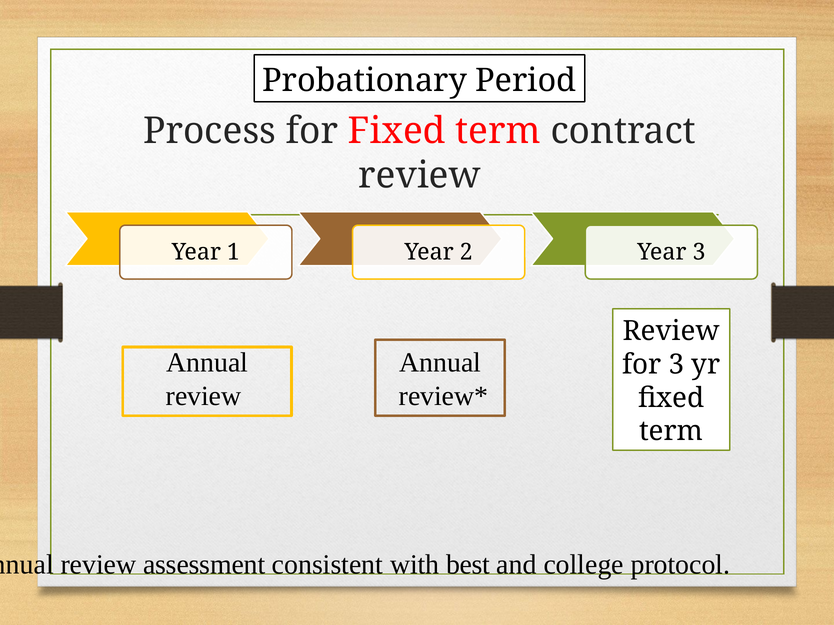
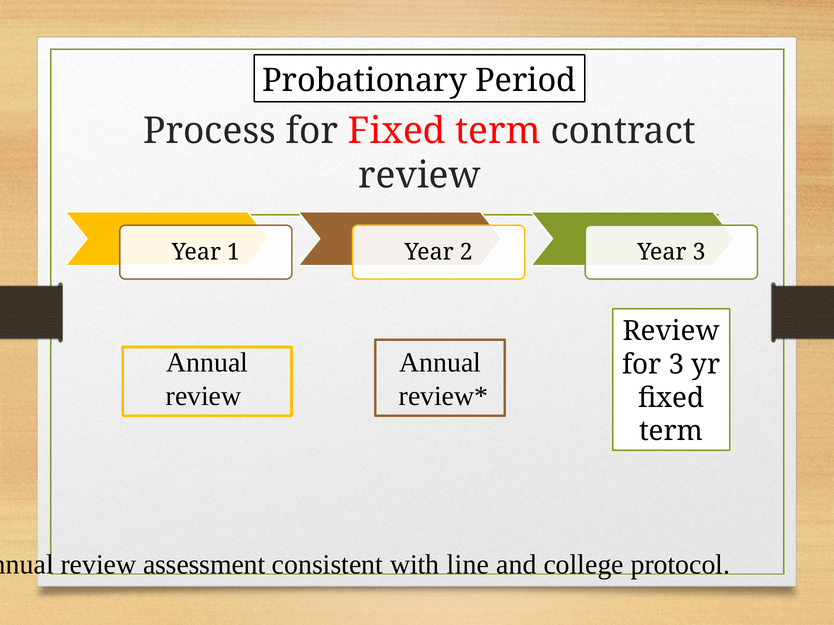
best: best -> line
